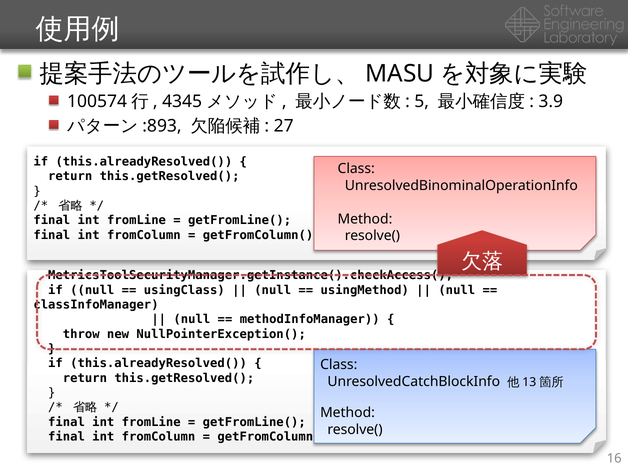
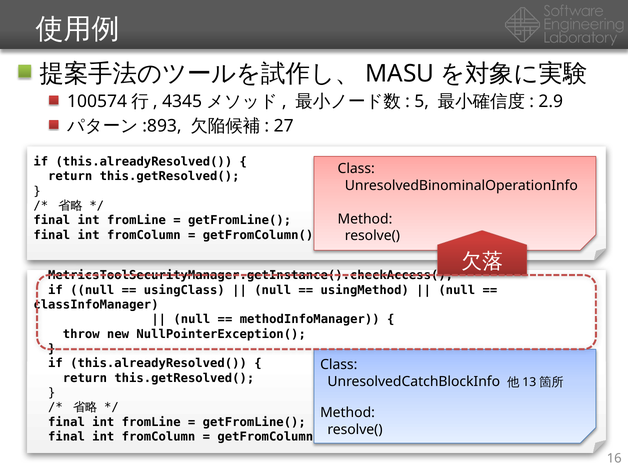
3.9: 3.9 -> 2.9
